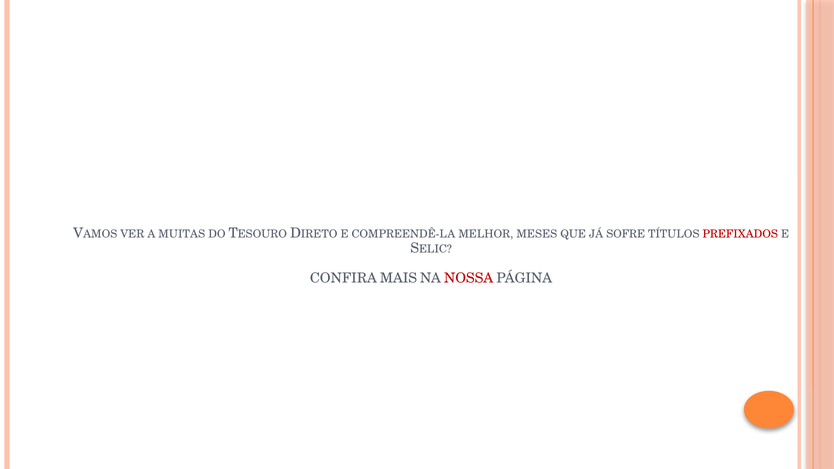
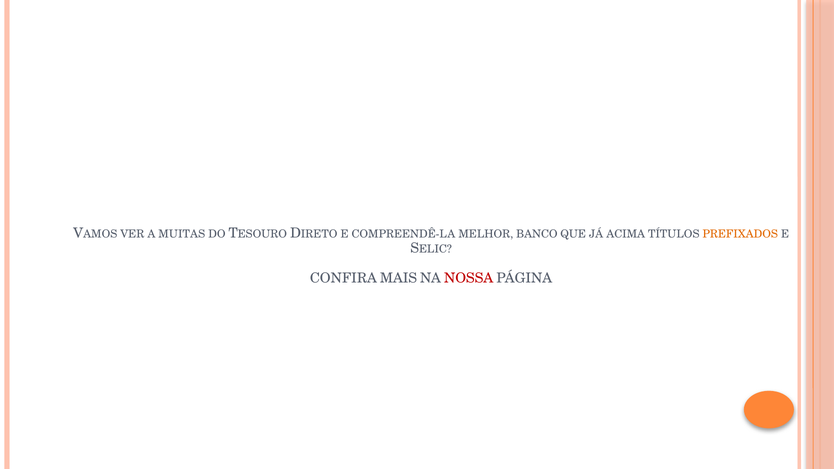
MESES: MESES -> BANCO
SOFRE: SOFRE -> ACIMA
PREFIXADOS colour: red -> orange
